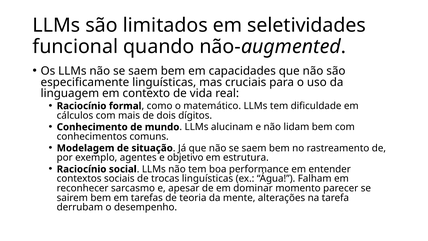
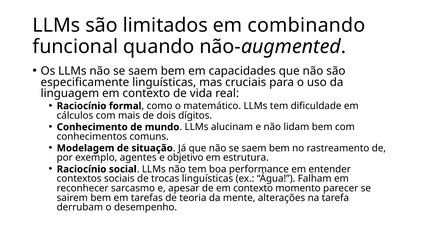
seletividades: seletividades -> combinando
de em dominar: dominar -> contexto
